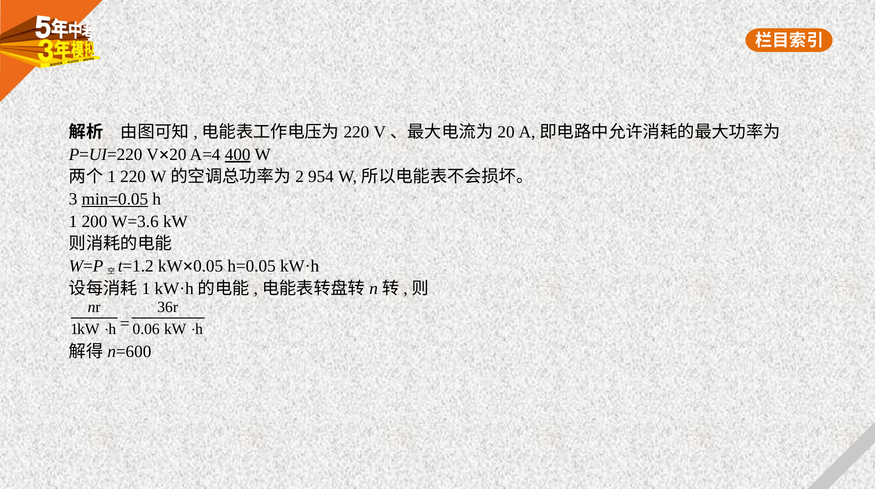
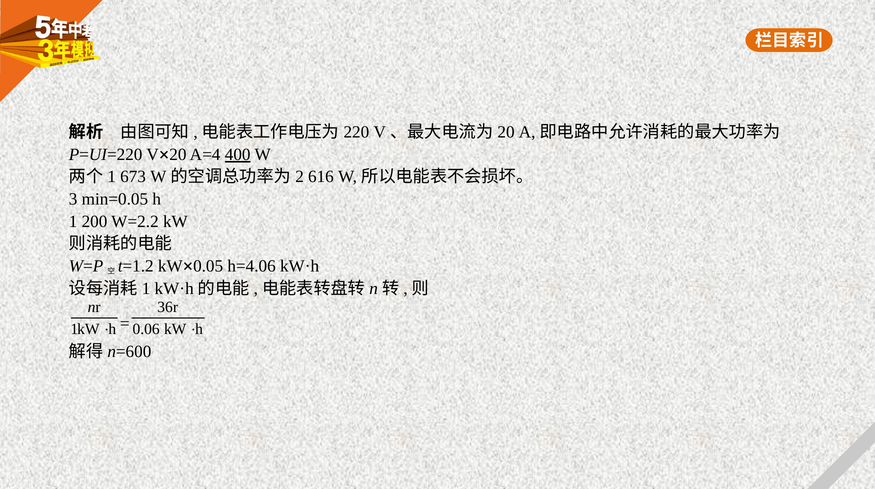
220 at (133, 177): 220 -> 673
954: 954 -> 616
min=0.05 underline: present -> none
W=3.6: W=3.6 -> W=2.2
h=0.05: h=0.05 -> h=4.06
